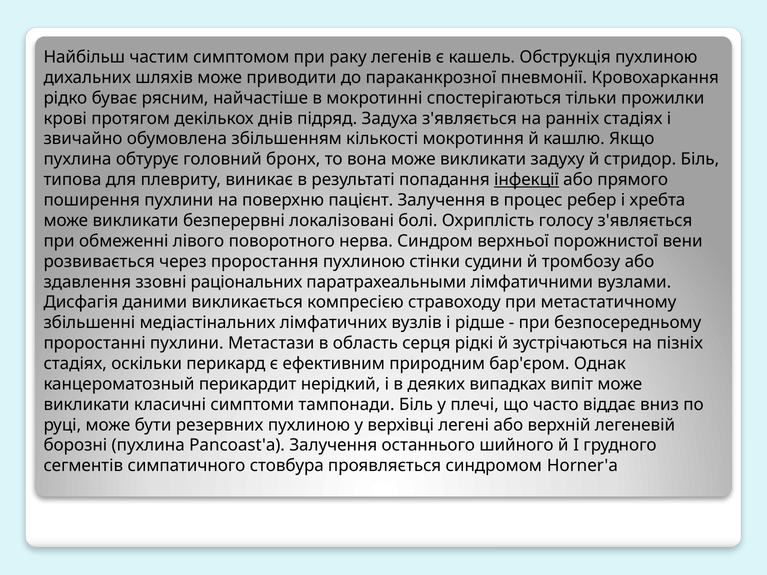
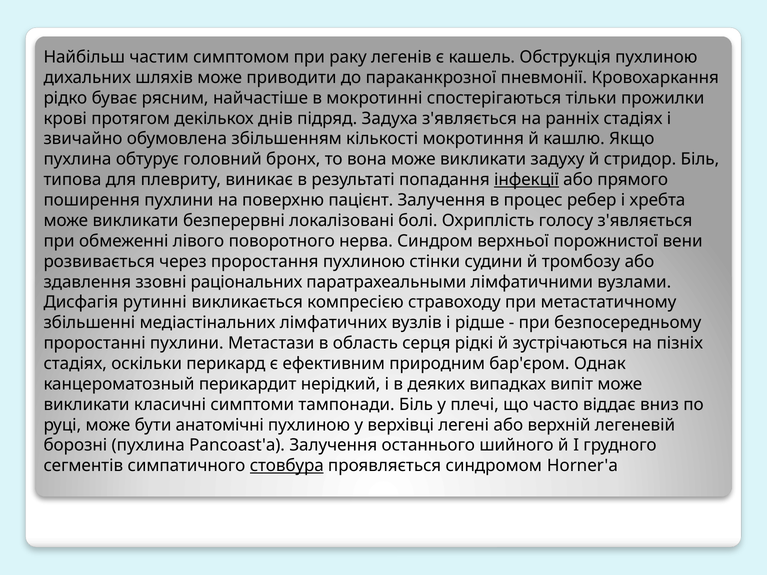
даними: даними -> рутинні
резервних: резервних -> анатомічні
стовбура underline: none -> present
